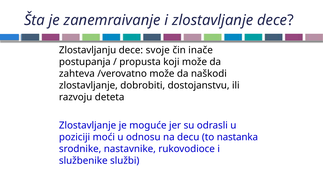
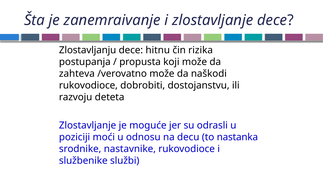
svoje: svoje -> hitnu
inače: inače -> rizika
zlostavljanje at (88, 85): zlostavljanje -> rukovodioce
